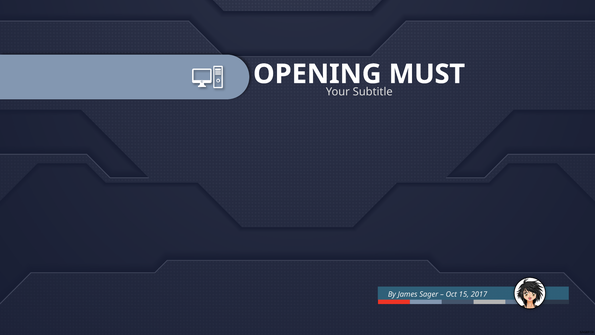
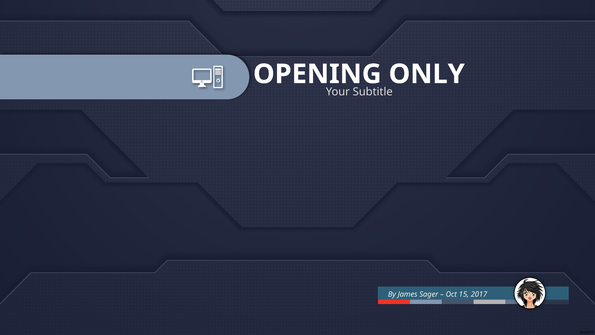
MUST: MUST -> ONLY
